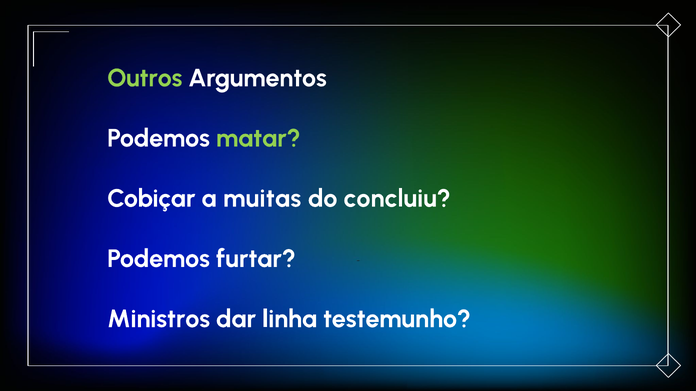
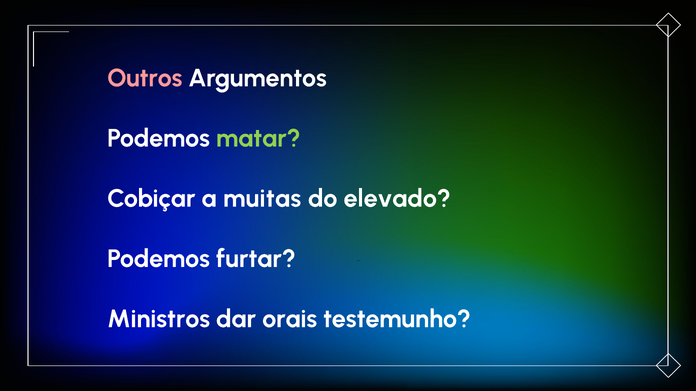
Outros colour: light green -> pink
concluiu: concluiu -> elevado
linha: linha -> orais
